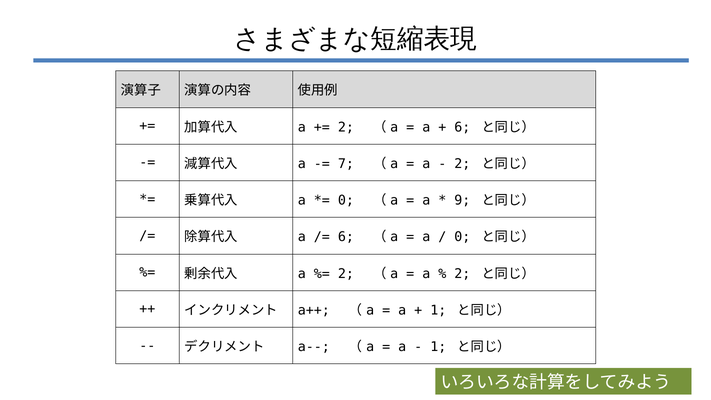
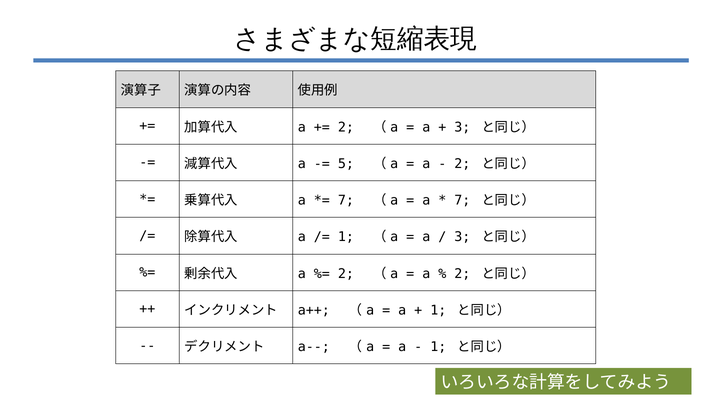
6 at (462, 127): 6 -> 3
7: 7 -> 5
0 at (346, 200): 0 -> 7
9 at (462, 200): 9 -> 7
6 at (346, 237): 6 -> 1
0 at (462, 237): 0 -> 3
